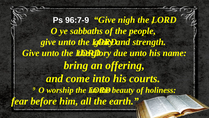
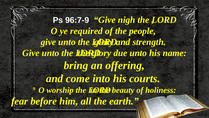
sabbaths: sabbaths -> required
